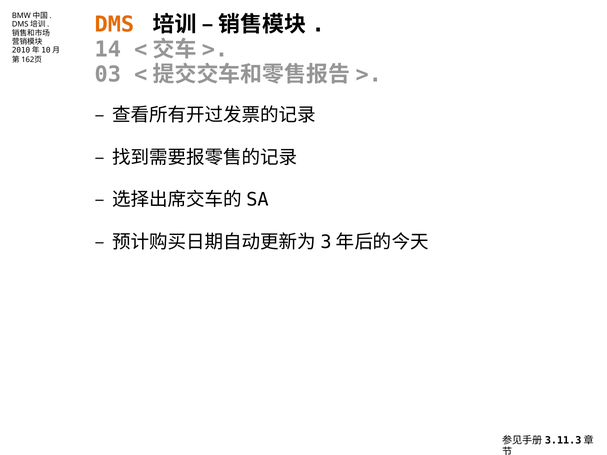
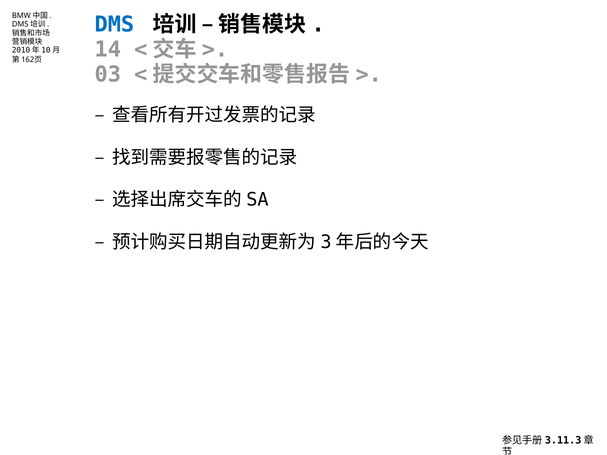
DMS colour: orange -> blue
